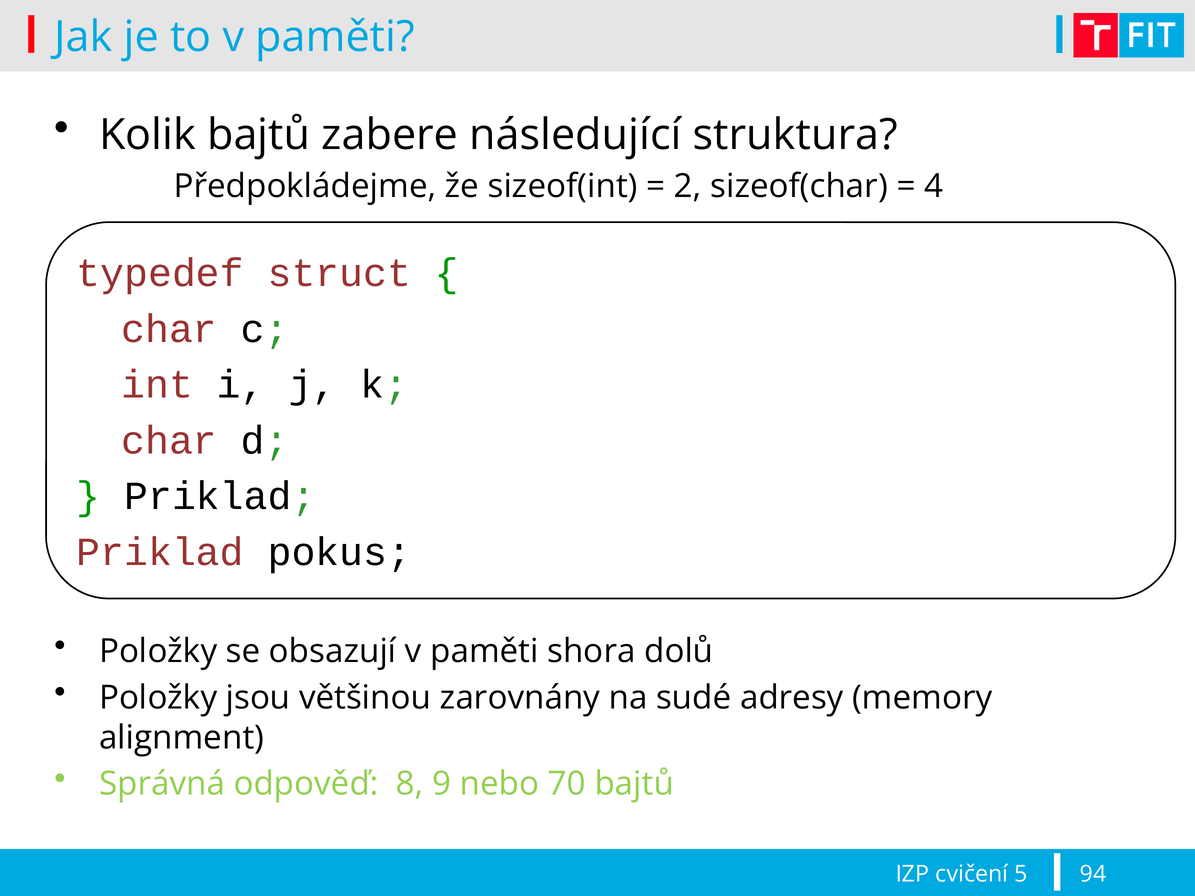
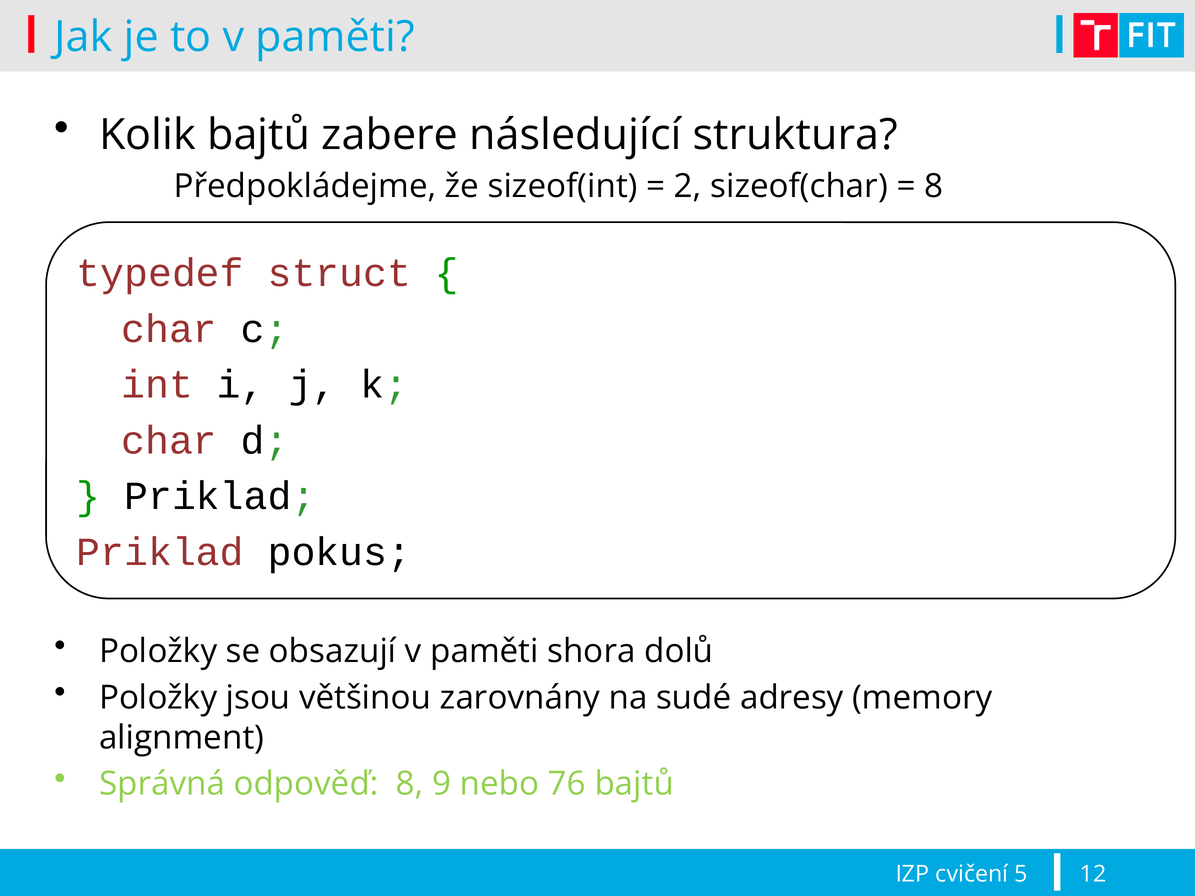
4 at (934, 187): 4 -> 8
70: 70 -> 76
94: 94 -> 12
